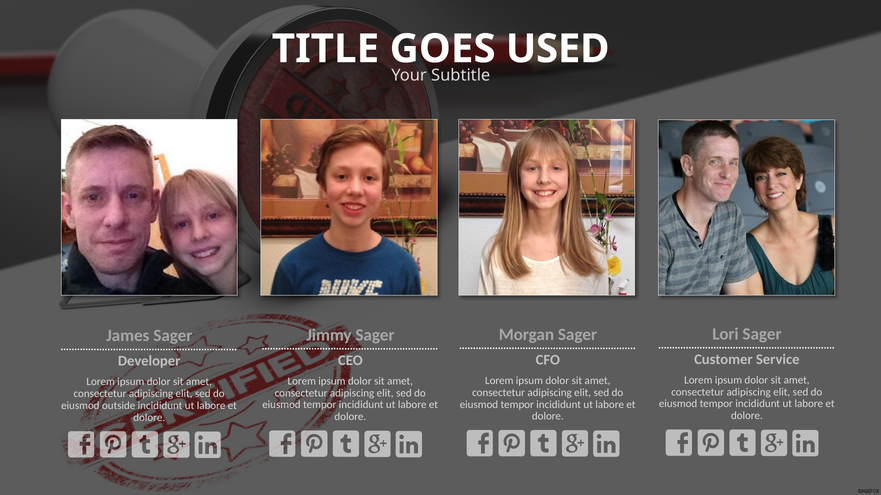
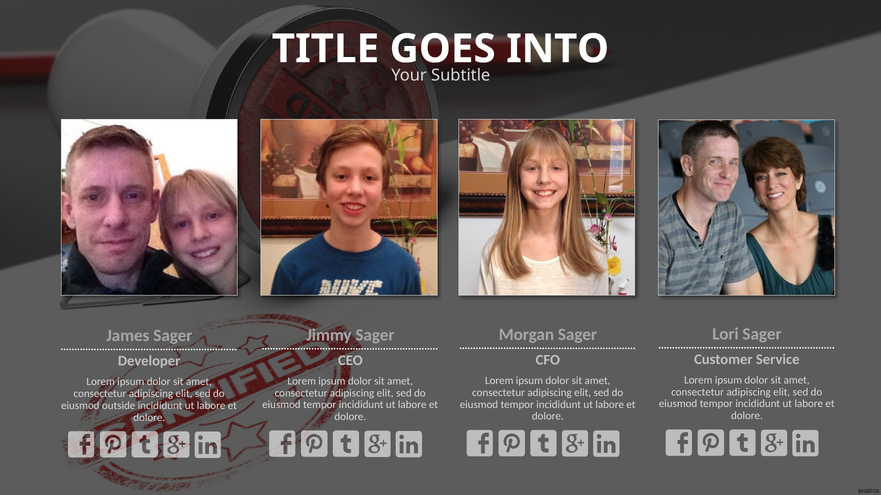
USED: USED -> INTO
